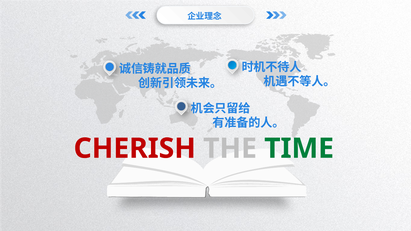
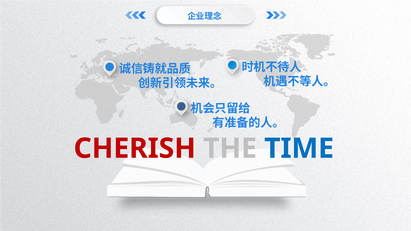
TIME colour: green -> blue
